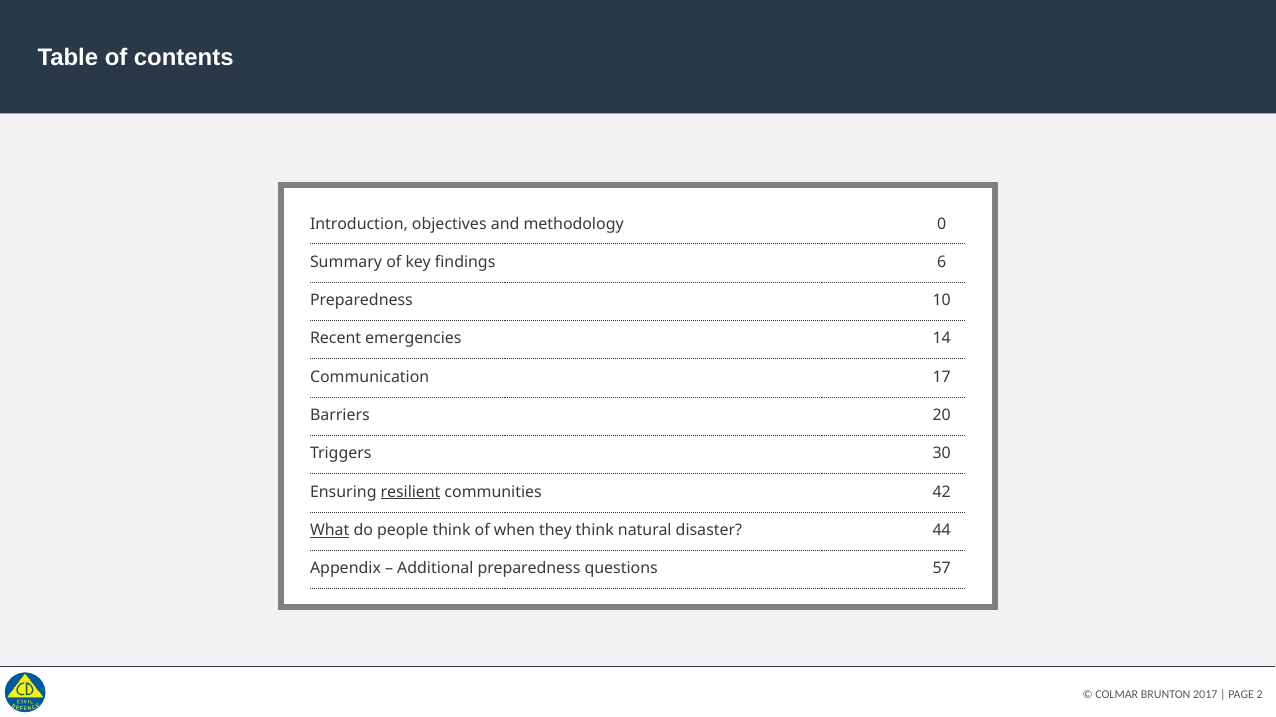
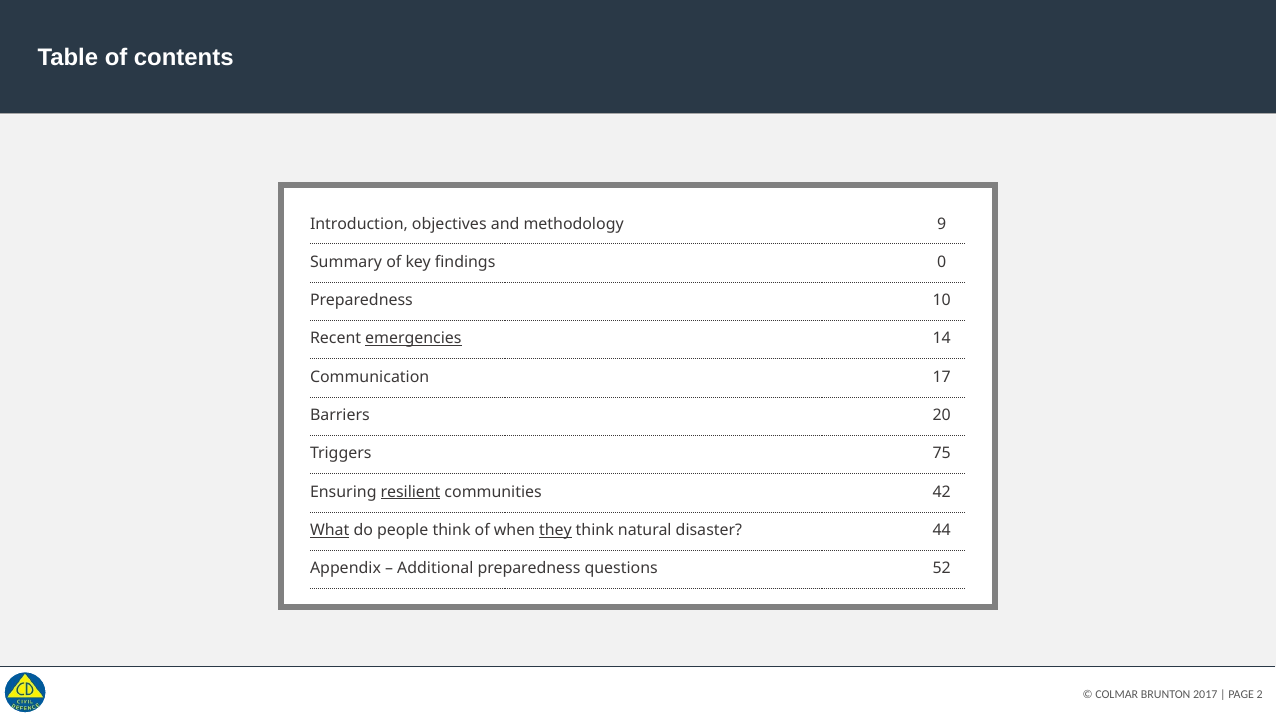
0: 0 -> 9
6: 6 -> 0
emergencies underline: none -> present
30: 30 -> 75
they underline: none -> present
57: 57 -> 52
